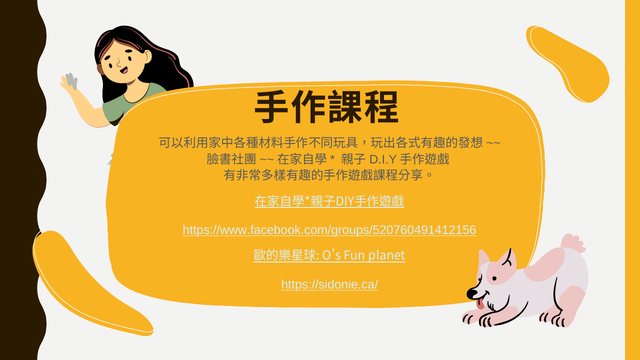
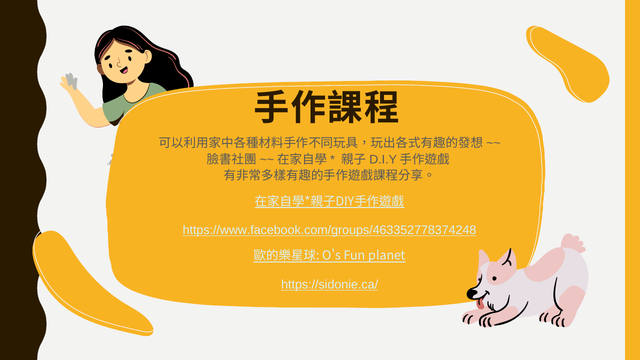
https://www.facebook.com/groups/520760491412156: https://www.facebook.com/groups/520760491412156 -> https://www.facebook.com/groups/463352778374248
